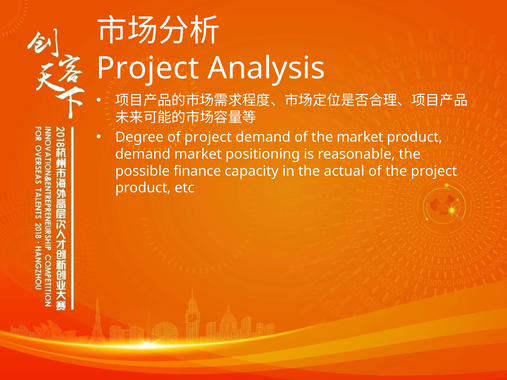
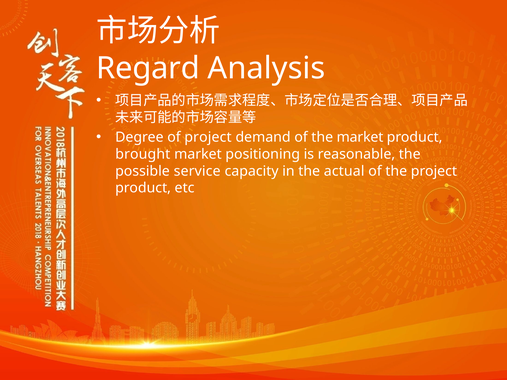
Project at (148, 68): Project -> Regard
demand at (143, 154): demand -> brought
finance: finance -> service
